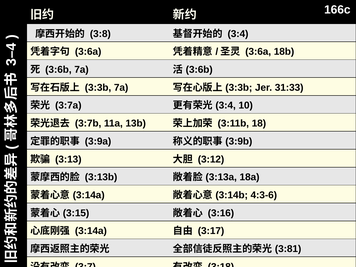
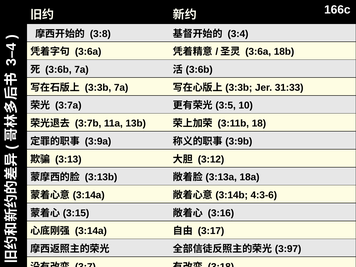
3:4 at (226, 105): 3:4 -> 3:5
3:81: 3:81 -> 3:97
